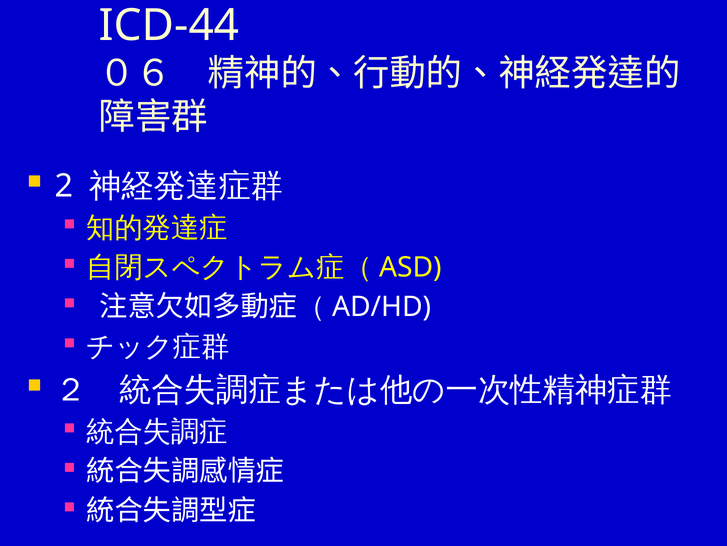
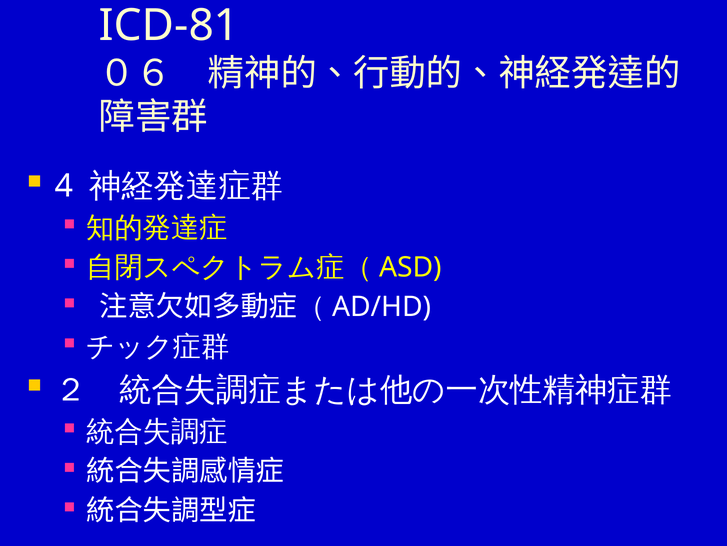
ICD-44: ICD-44 -> ICD-81
2: 2 -> 4
